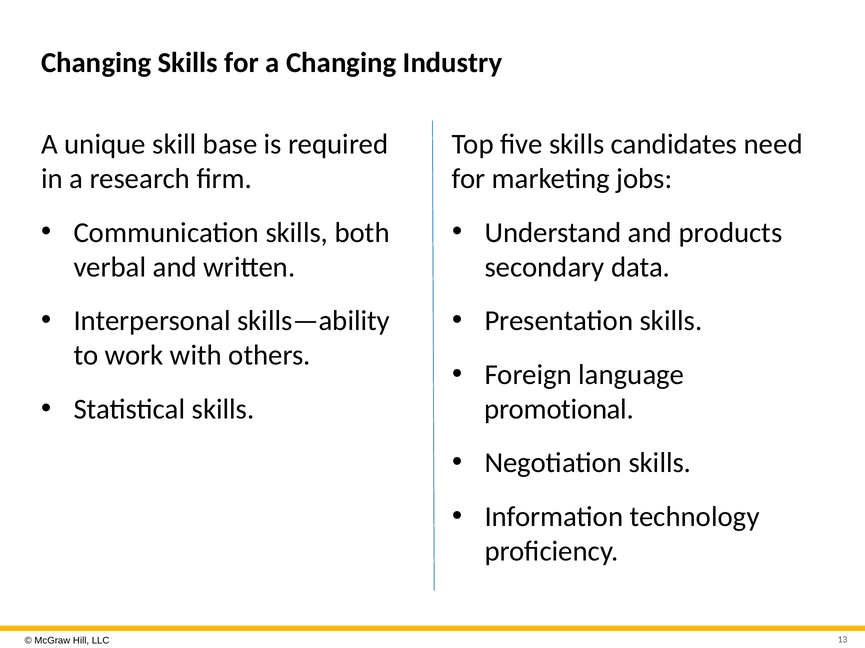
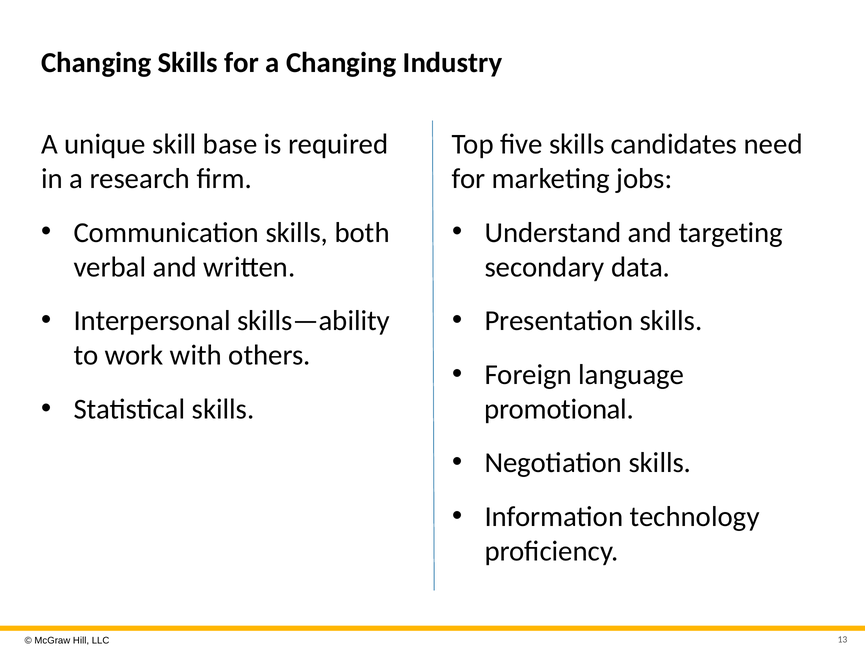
products: products -> targeting
